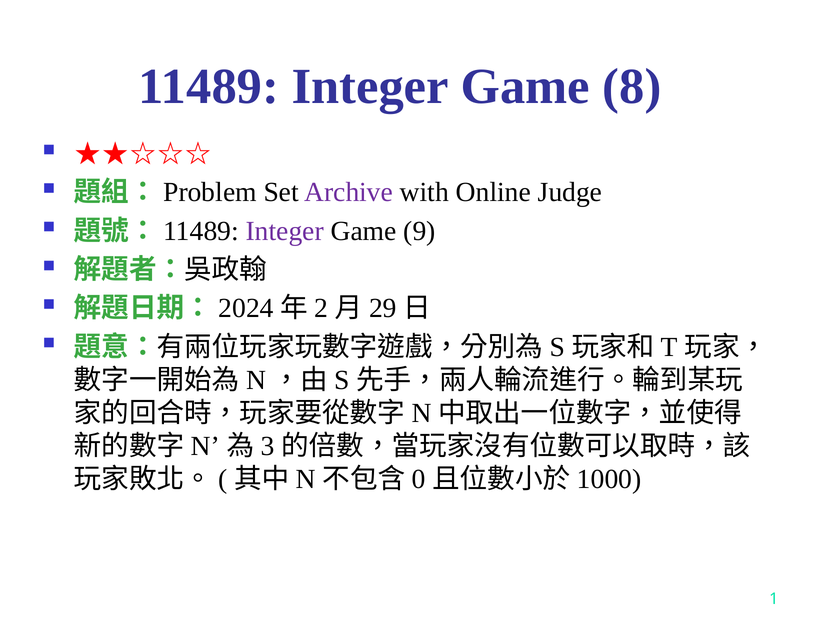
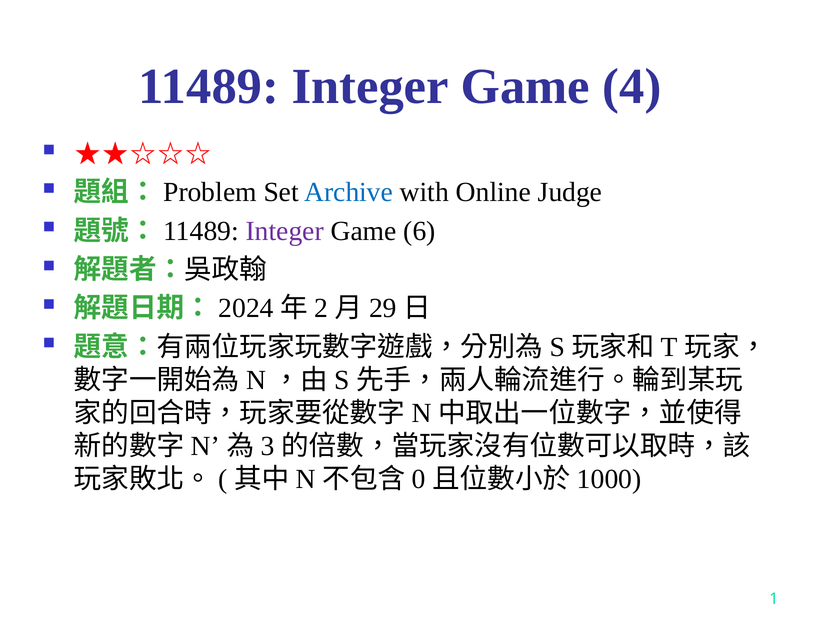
8: 8 -> 4
Archive colour: purple -> blue
9: 9 -> 6
